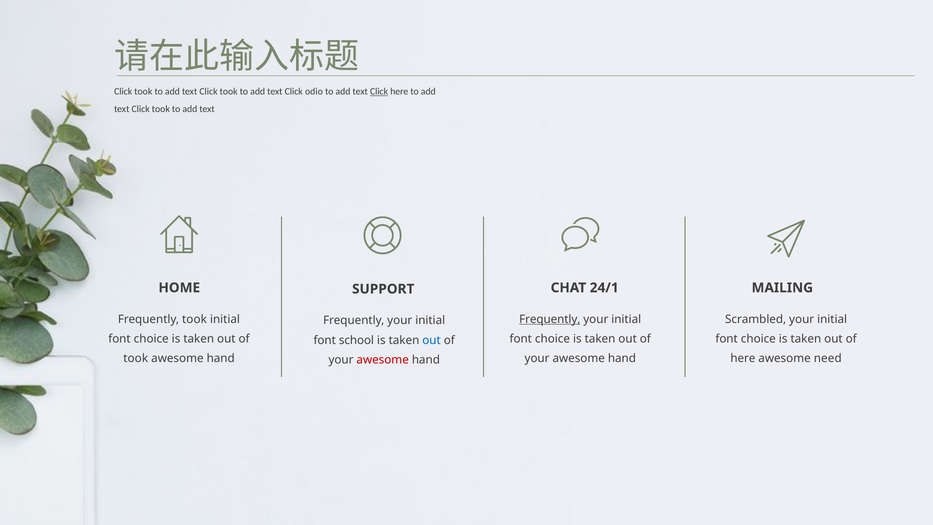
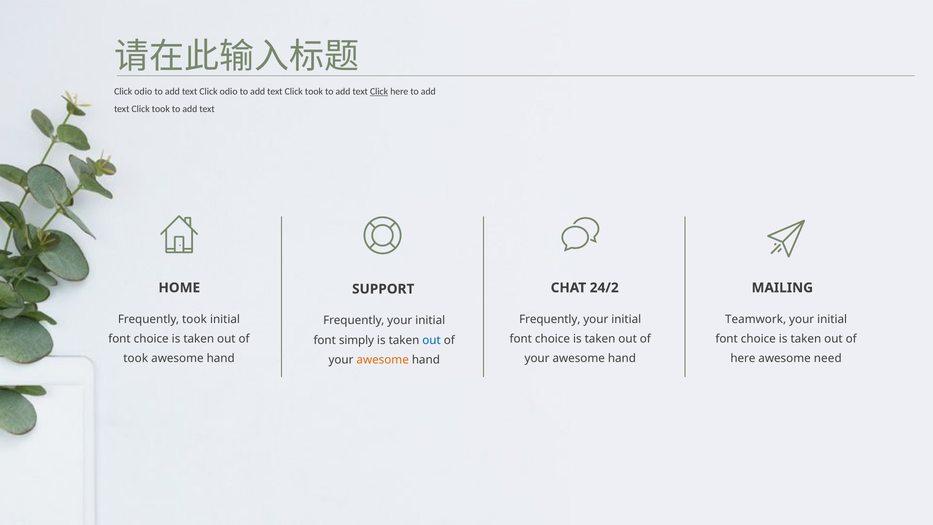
took at (143, 91): took -> odio
took at (229, 91): took -> odio
odio at (314, 91): odio -> took
24/1: 24/1 -> 24/2
Frequently at (550, 319) underline: present -> none
Scrambled: Scrambled -> Teamwork
school: school -> simply
awesome at (383, 360) colour: red -> orange
